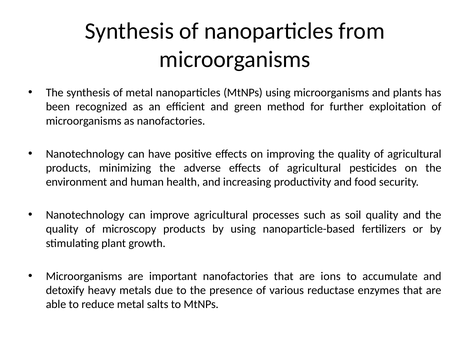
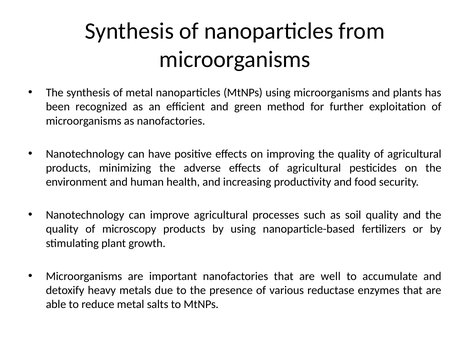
ions: ions -> well
